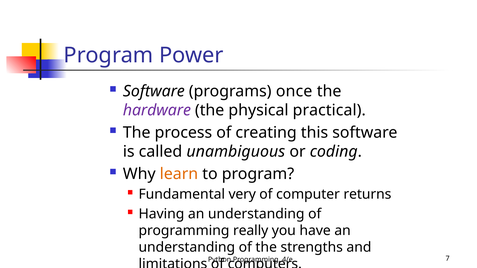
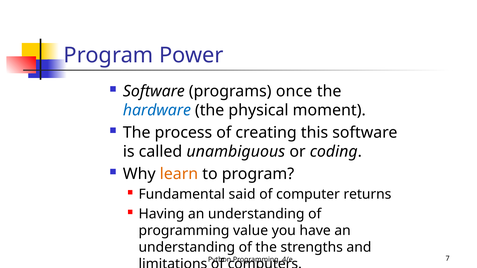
hardware colour: purple -> blue
practical: practical -> moment
very: very -> said
really: really -> value
